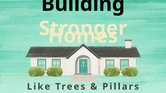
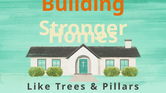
Building colour: black -> orange
